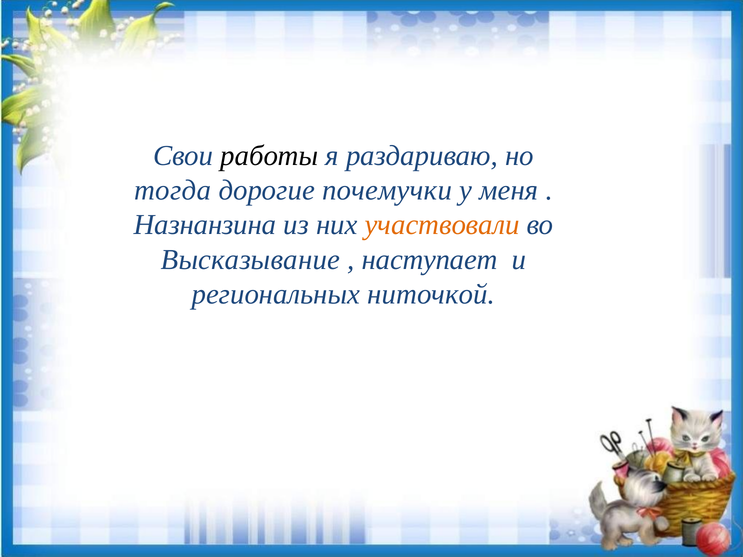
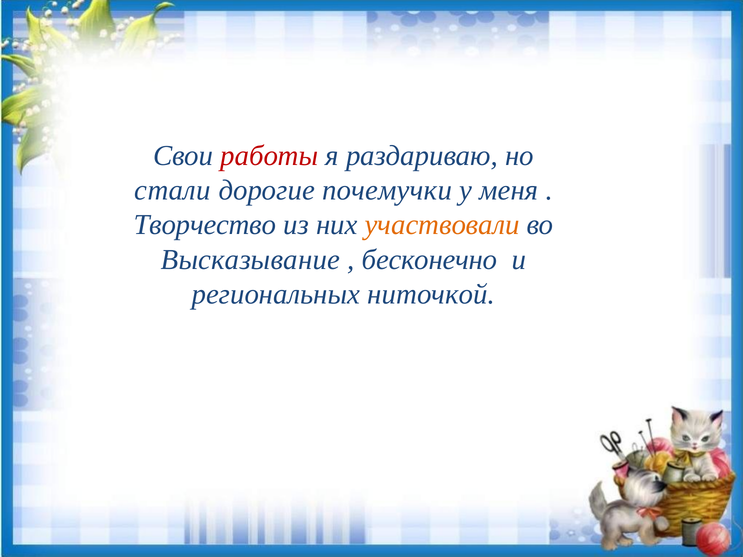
работы colour: black -> red
тогда: тогда -> стали
Назнанзина: Назнанзина -> Творчество
наступает: наступает -> бесконечно
